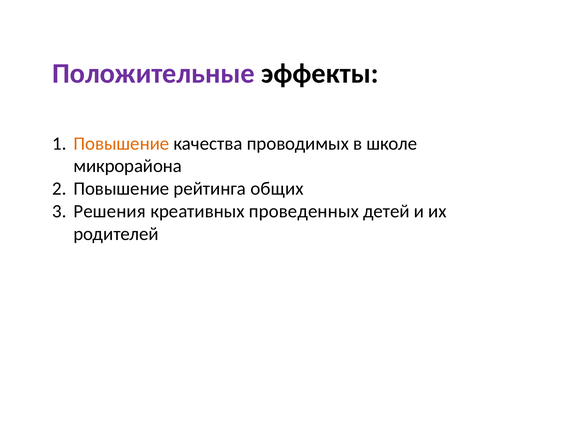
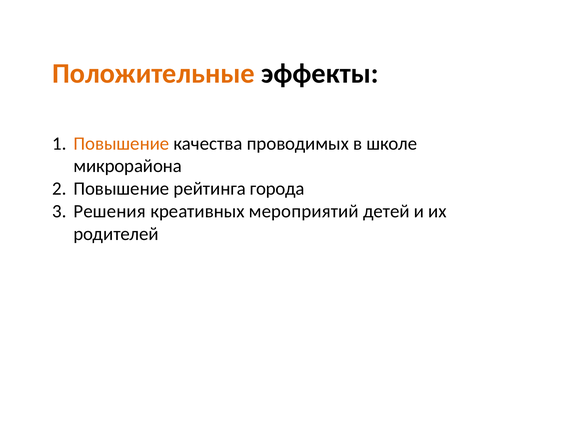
Положительные colour: purple -> orange
общих: общих -> города
проведенных: проведенных -> мероприятий
